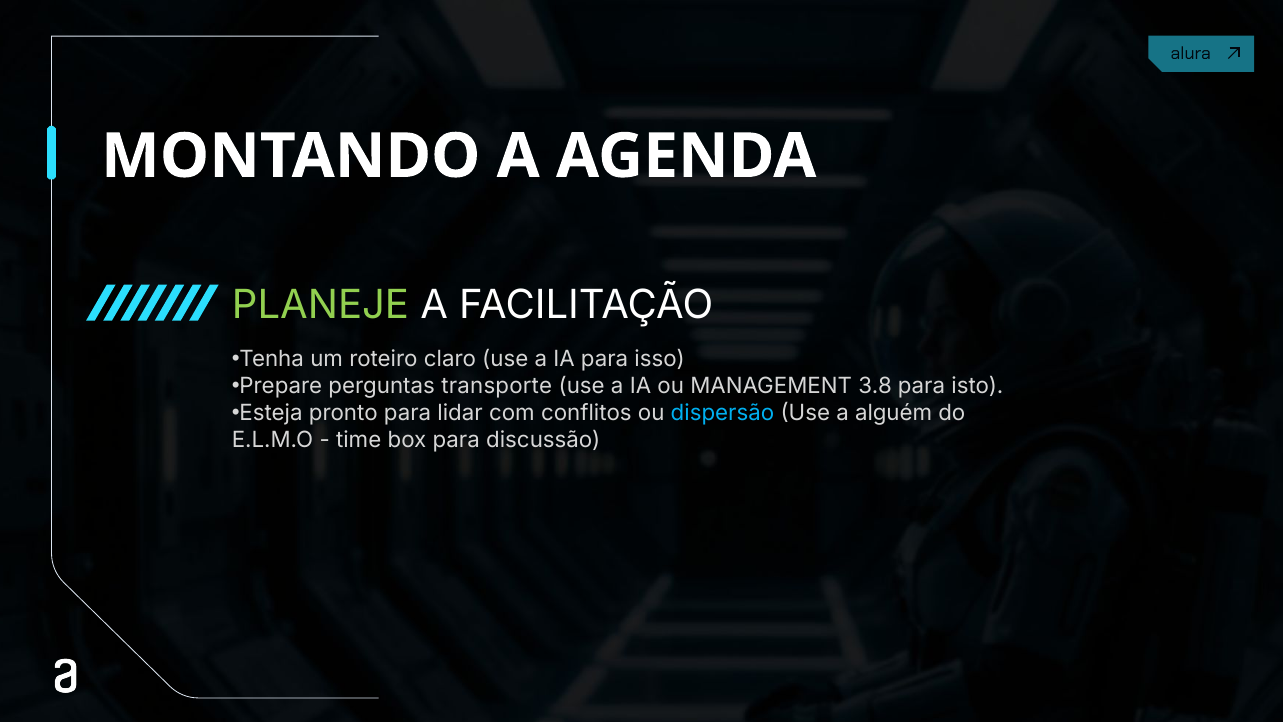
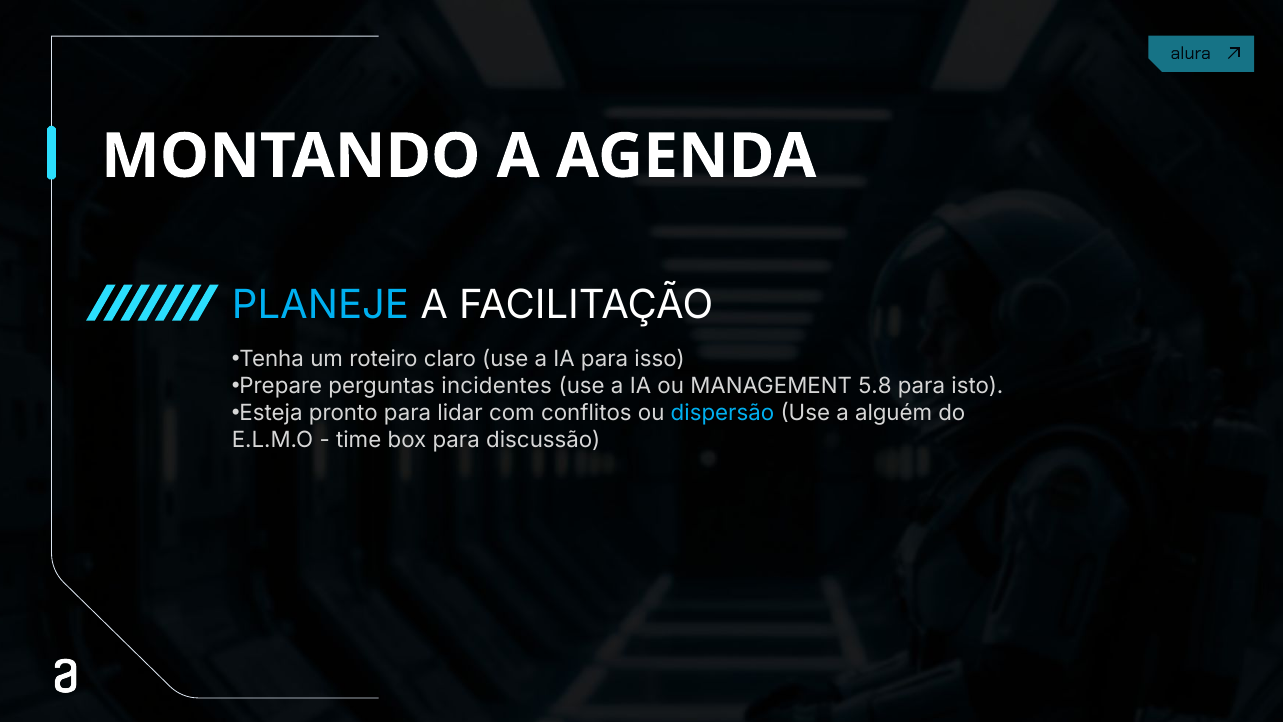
PLANEJE colour: light green -> light blue
transporte: transporte -> incidentes
3.8: 3.8 -> 5.8
